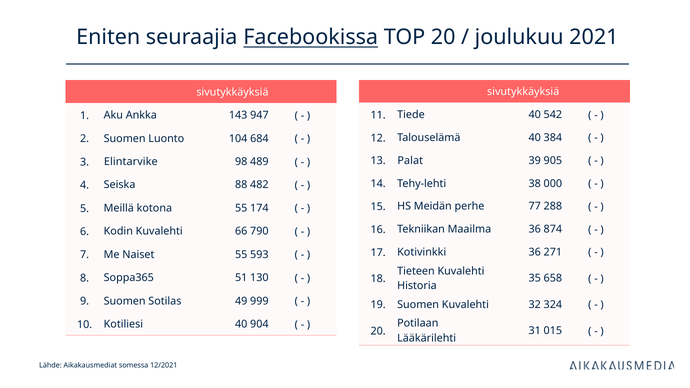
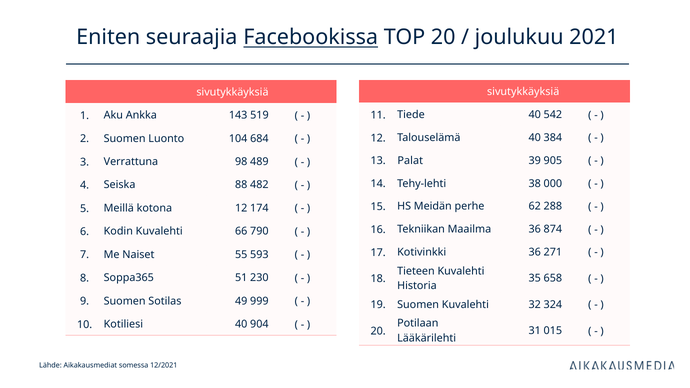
947: 947 -> 519
Elintarvike: Elintarvike -> Verrattuna
77: 77 -> 62
kotona 55: 55 -> 12
130: 130 -> 230
